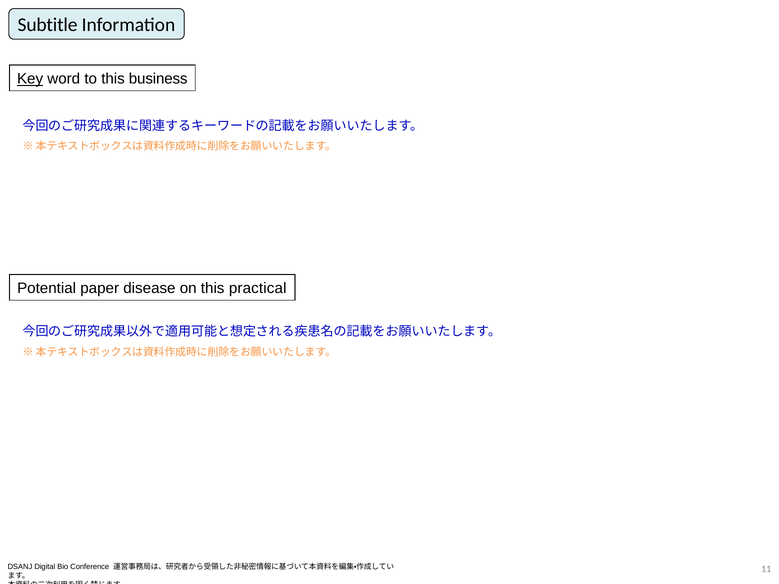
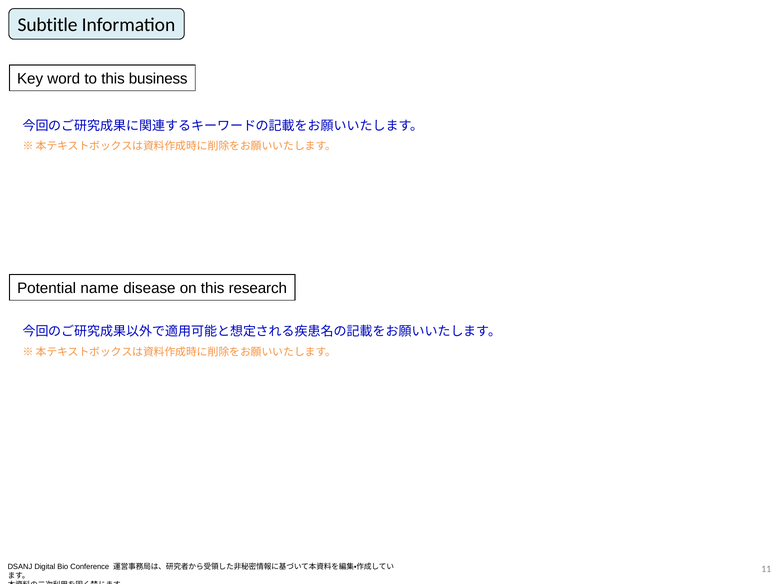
Key underline: present -> none
paper: paper -> name
practical: practical -> research
